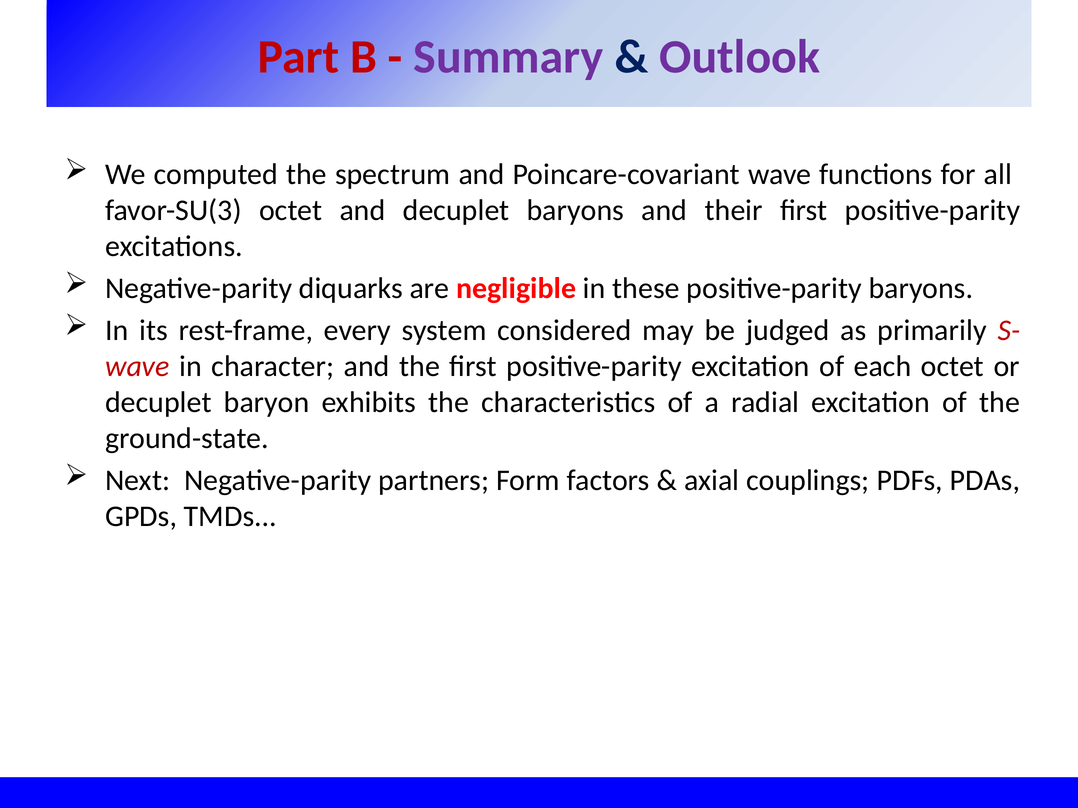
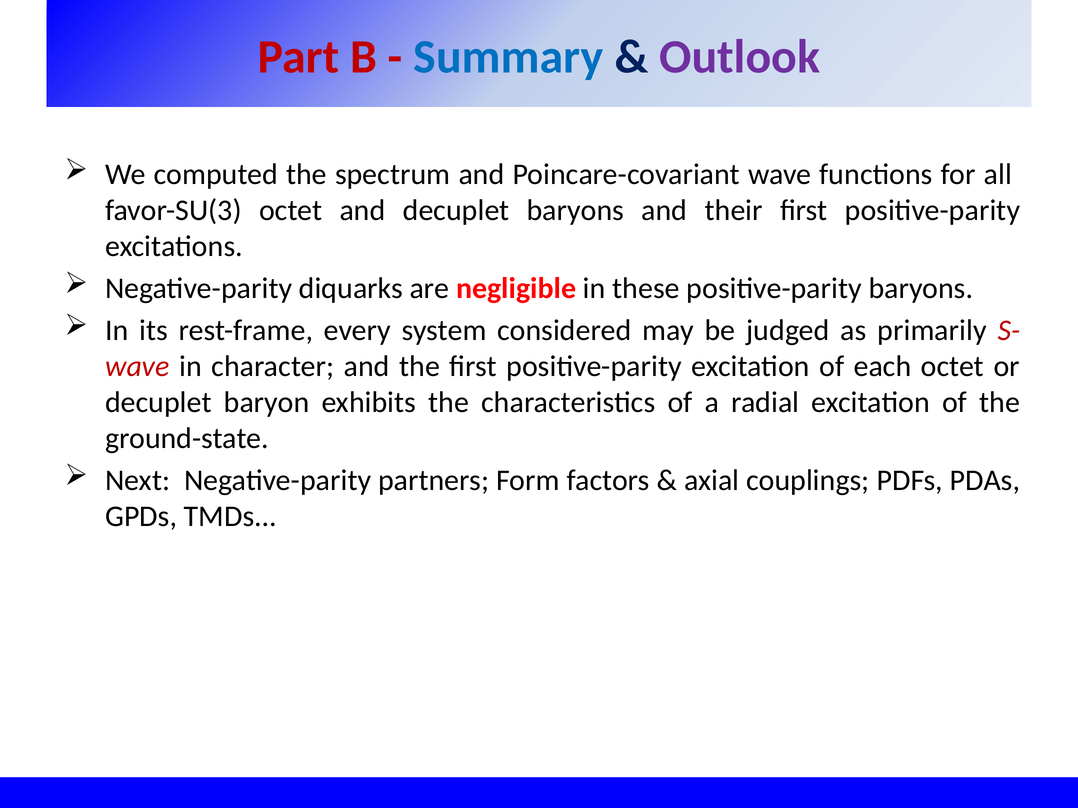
Summary colour: purple -> blue
